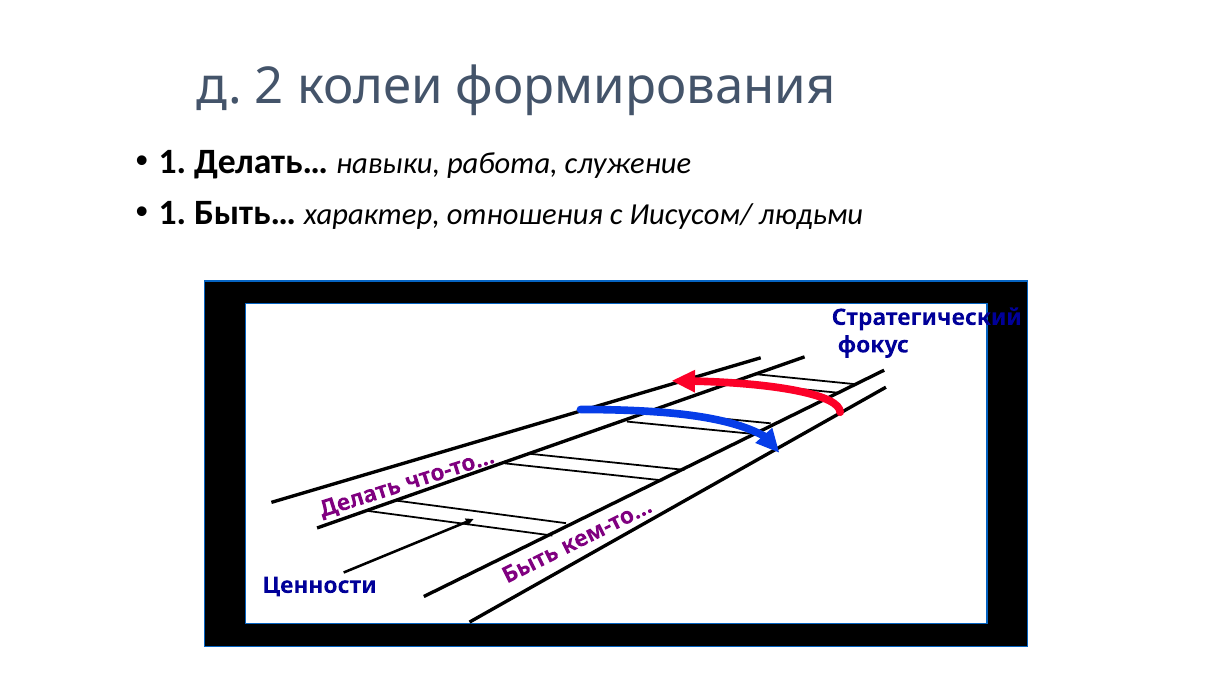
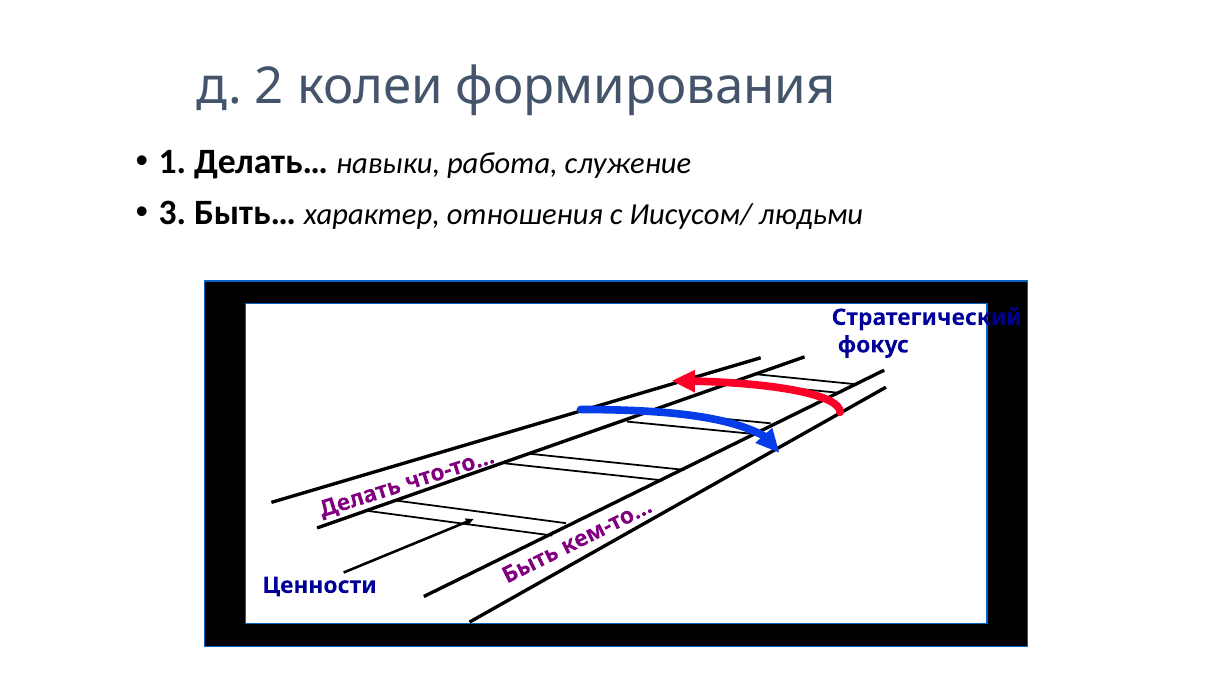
1 at (172, 213): 1 -> 3
